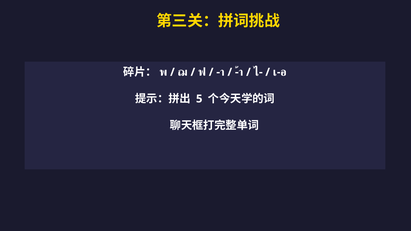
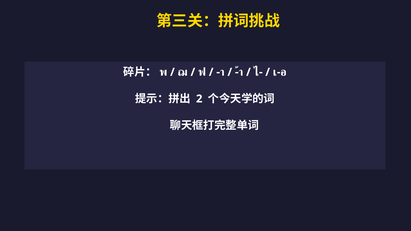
5: 5 -> 2
